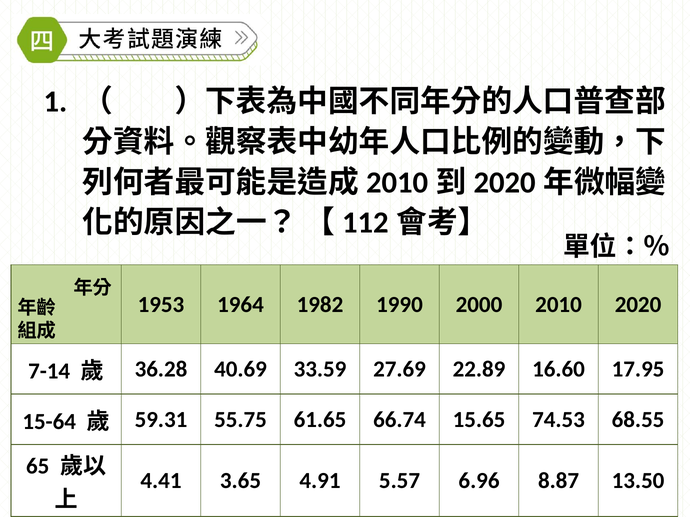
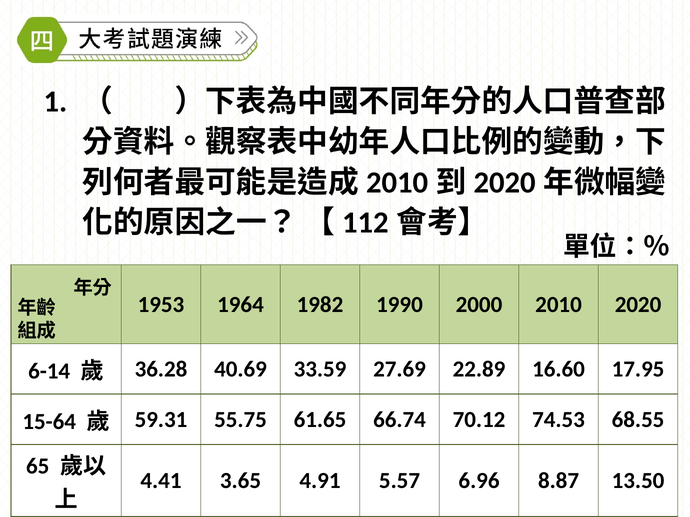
7-14: 7-14 -> 6-14
15.65: 15.65 -> 70.12
